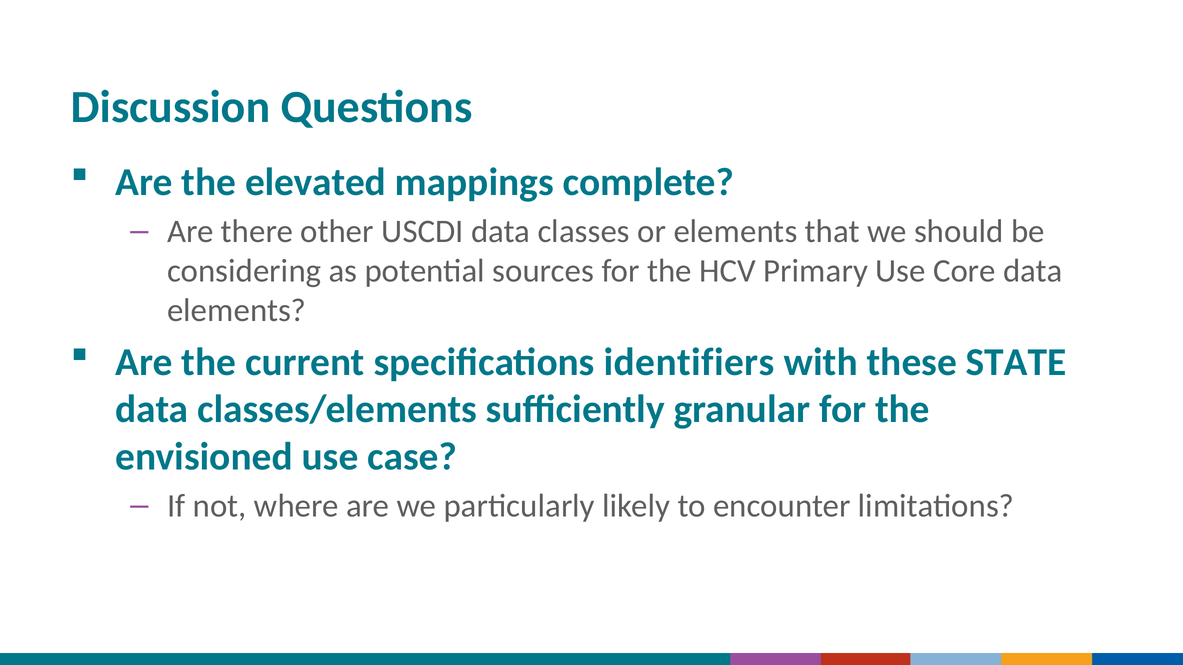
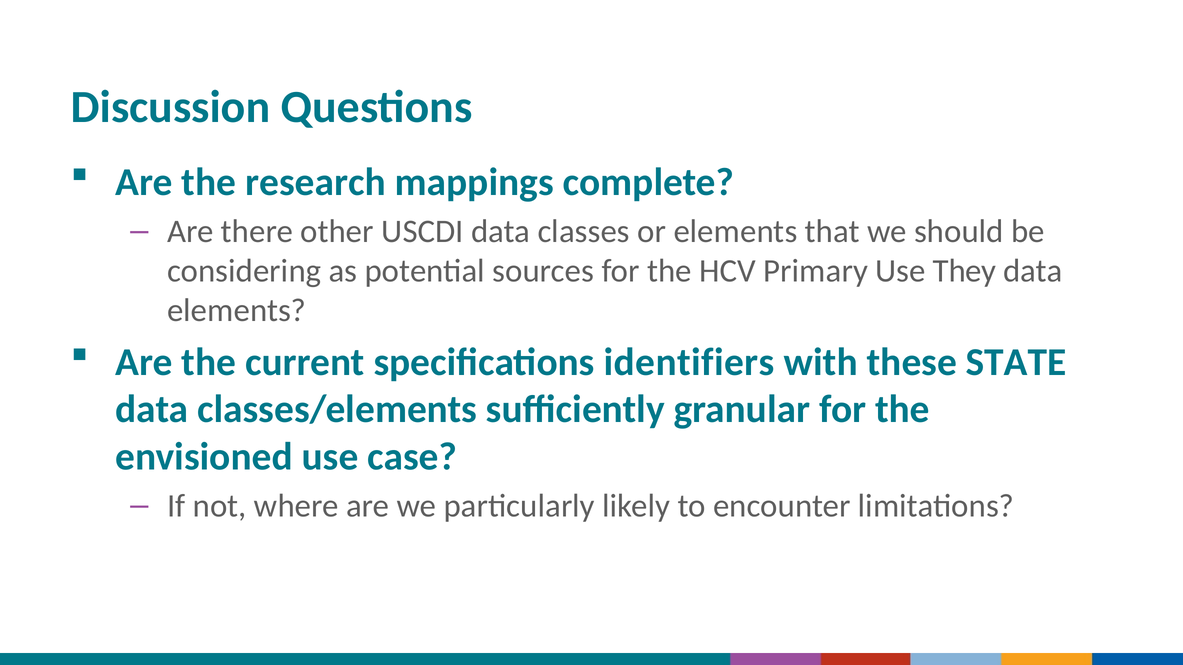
elevated: elevated -> research
Core: Core -> They
